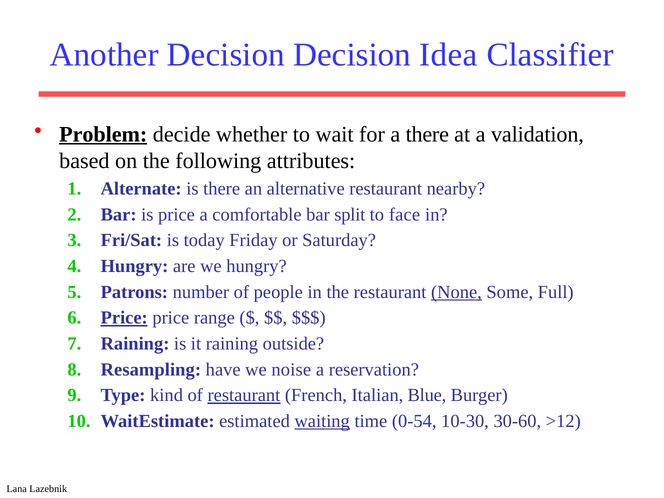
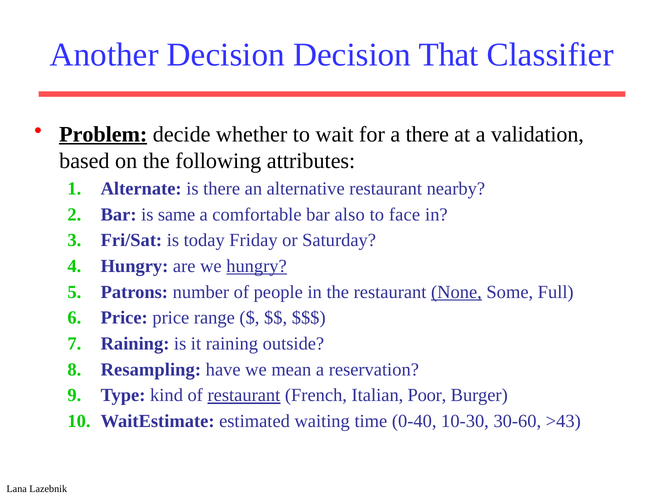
Idea: Idea -> That
is price: price -> same
split: split -> also
hungry at (257, 266) underline: none -> present
Price at (124, 318) underline: present -> none
noise: noise -> mean
Blue: Blue -> Poor
waiting underline: present -> none
0-54: 0-54 -> 0-40
>12: >12 -> >43
